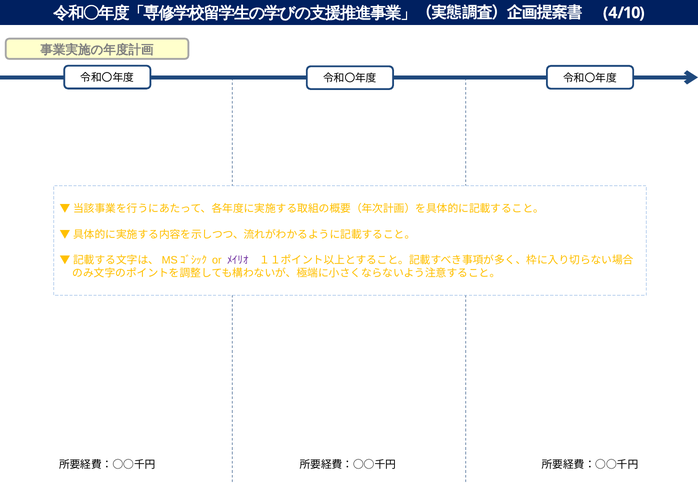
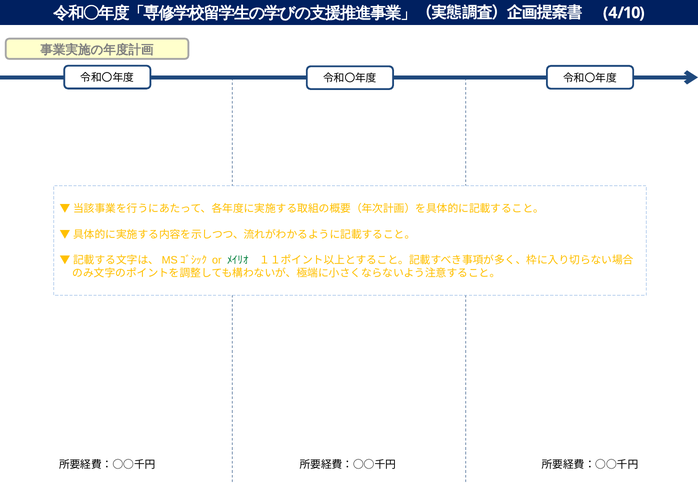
ﾒｲﾘｵ colour: purple -> green
